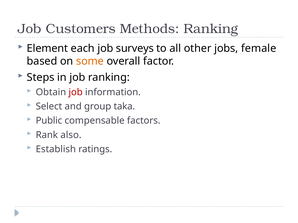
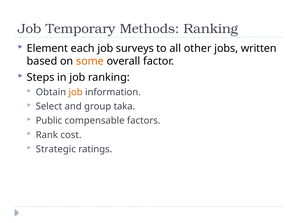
Customers: Customers -> Temporary
female: female -> written
job at (76, 92) colour: red -> orange
also: also -> cost
Establish: Establish -> Strategic
